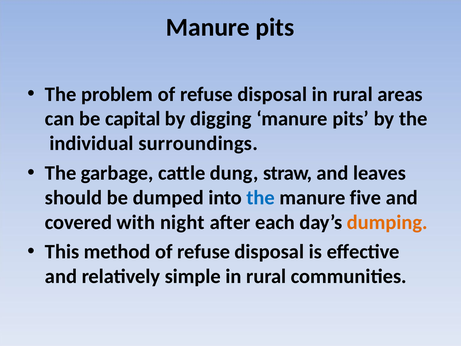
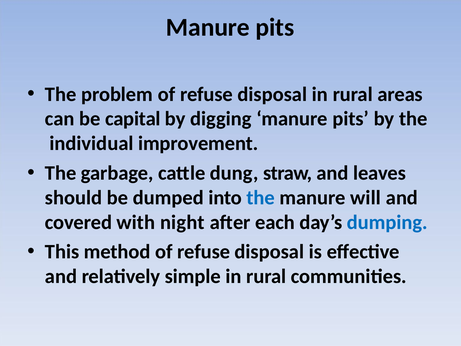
surroundings: surroundings -> improvement
five: five -> will
dumping colour: orange -> blue
